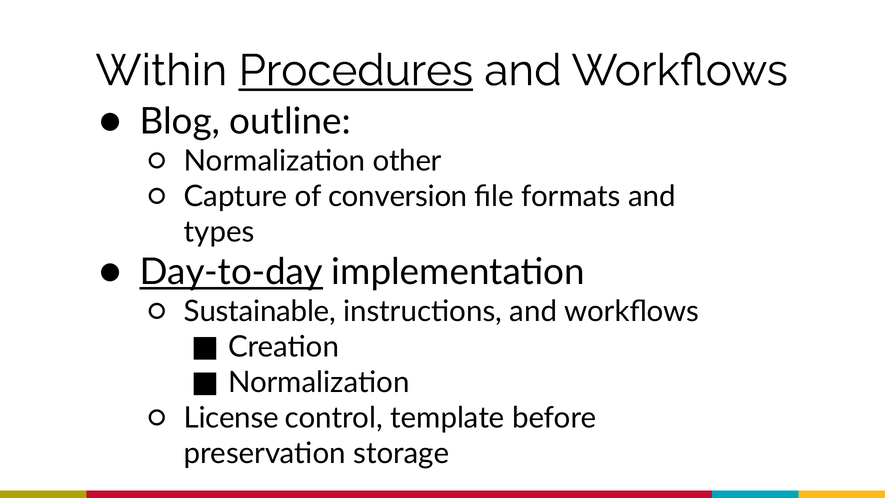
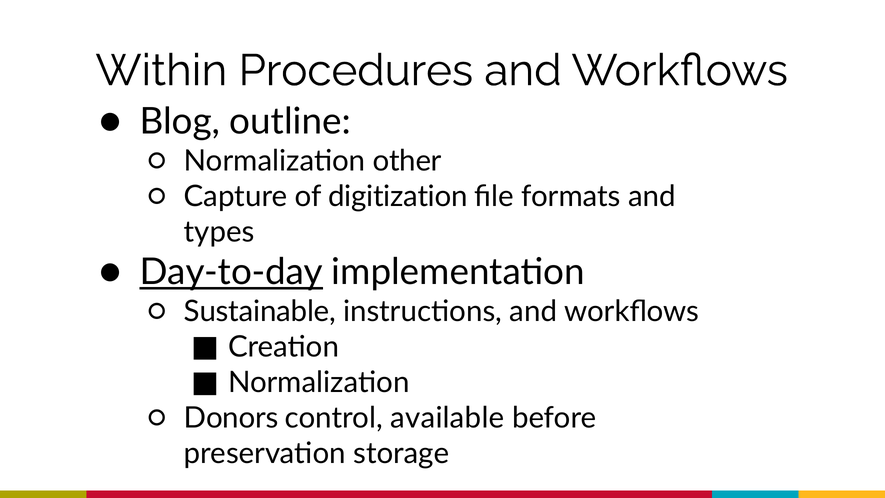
Procedures underline: present -> none
conversion: conversion -> digitization
License: License -> Donors
template: template -> available
